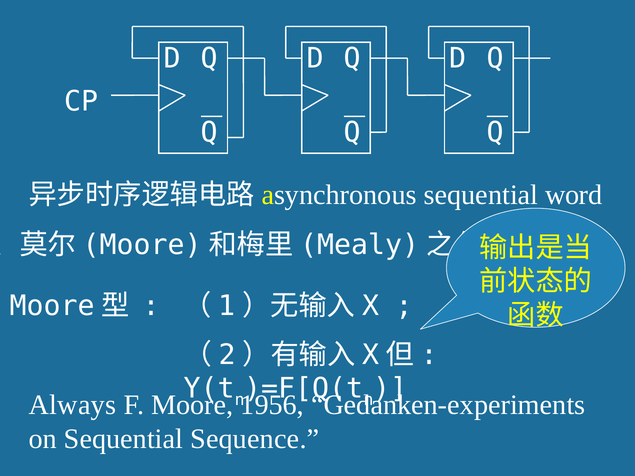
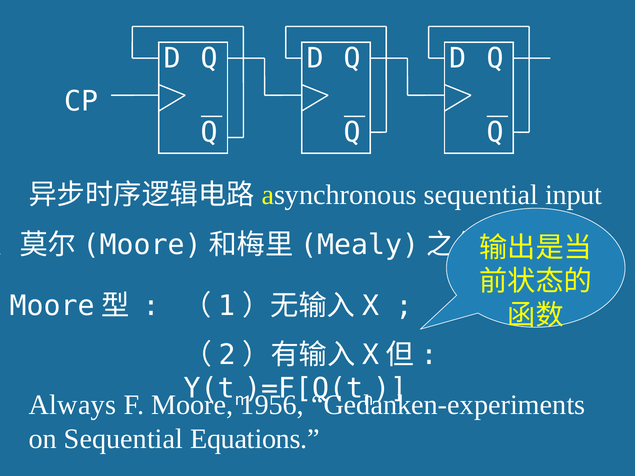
word: word -> input
Sequence: Sequence -> Equations
